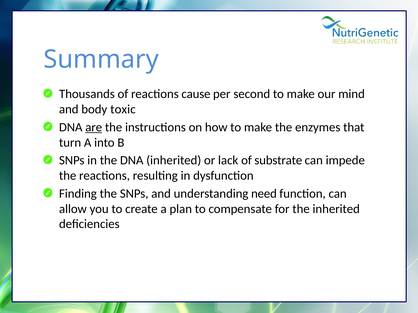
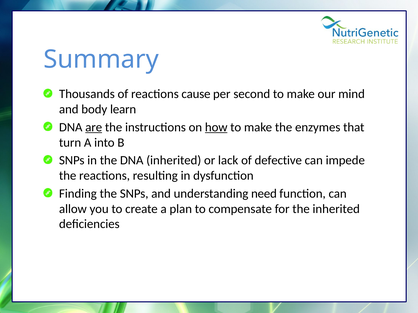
toxic: toxic -> learn
how underline: none -> present
substrate: substrate -> defective
